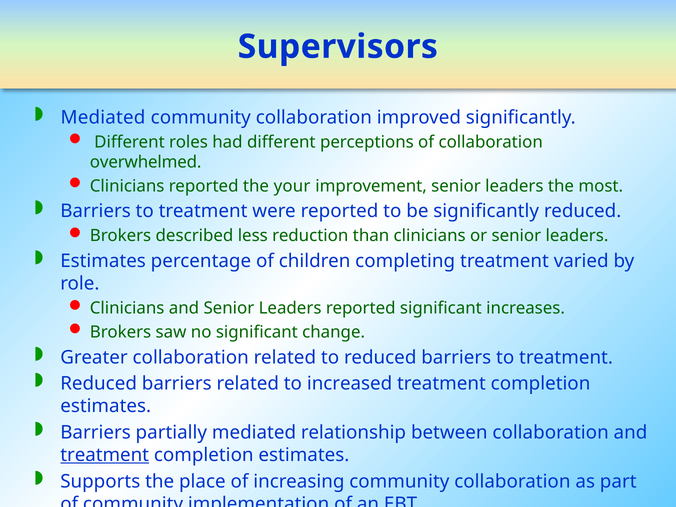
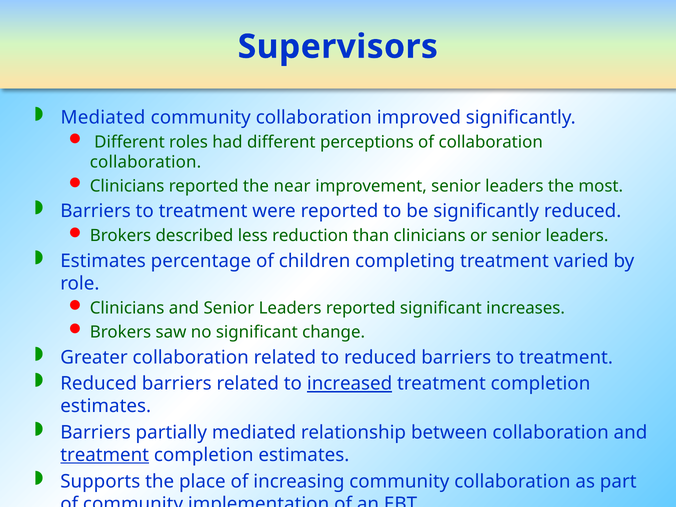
overwhelmed at (146, 162): overwhelmed -> collaboration
your: your -> near
increased underline: none -> present
